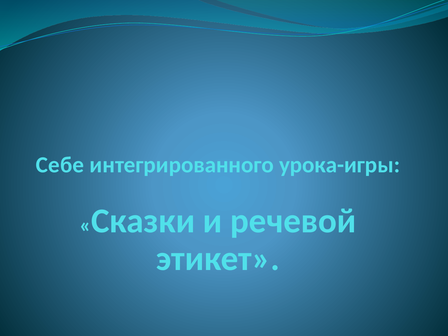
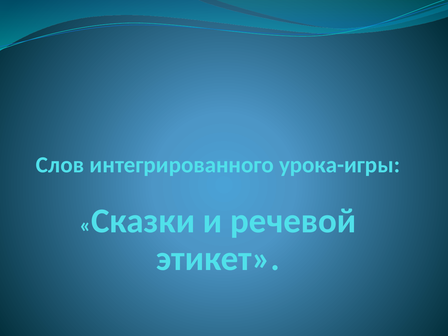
Себе: Себе -> Слов
